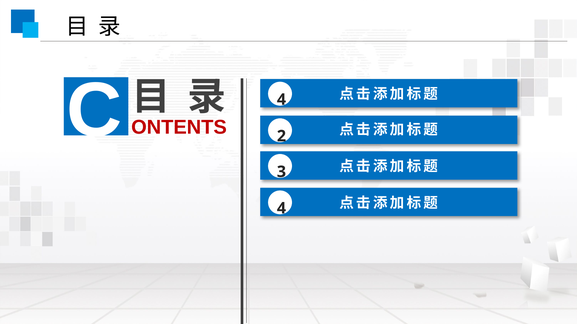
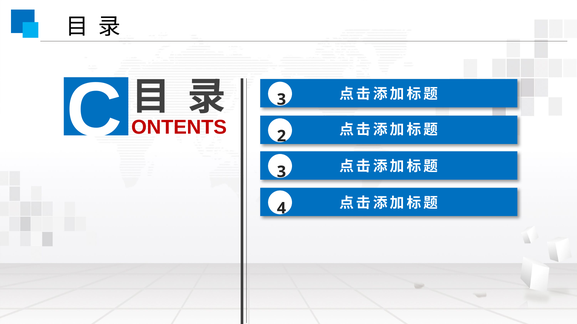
C 4: 4 -> 3
